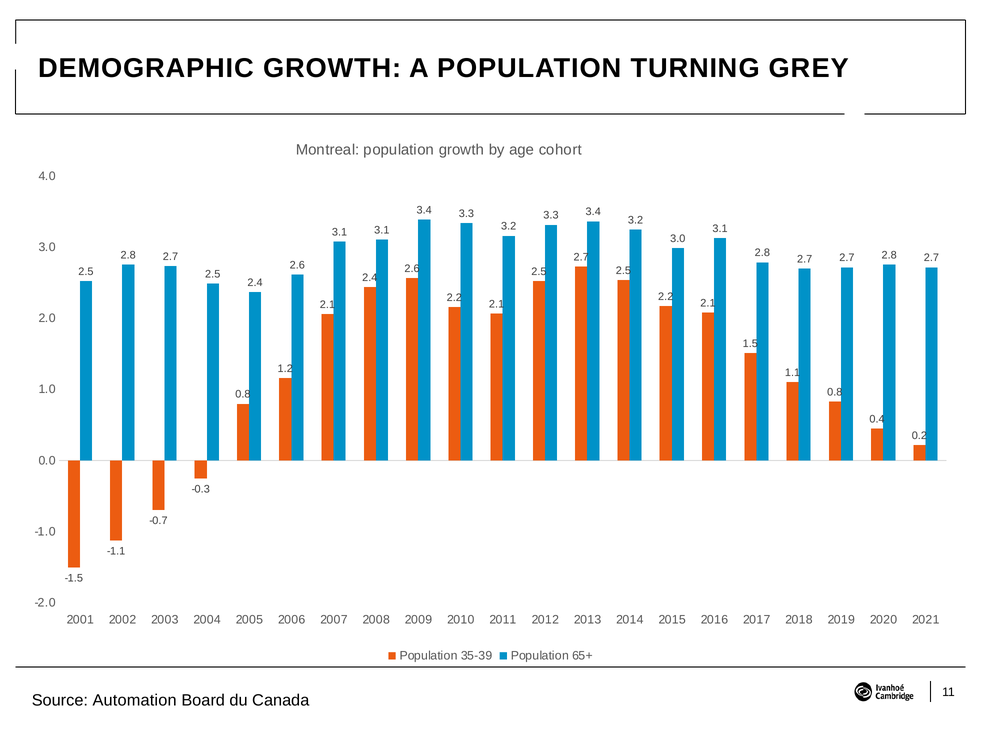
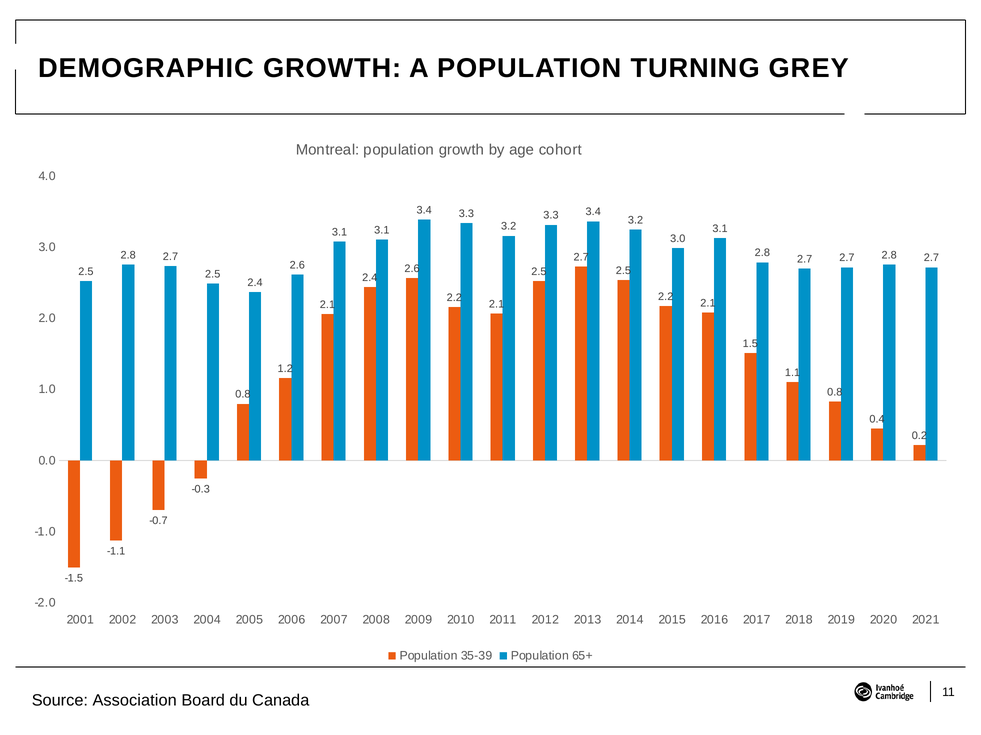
Automation: Automation -> Association
